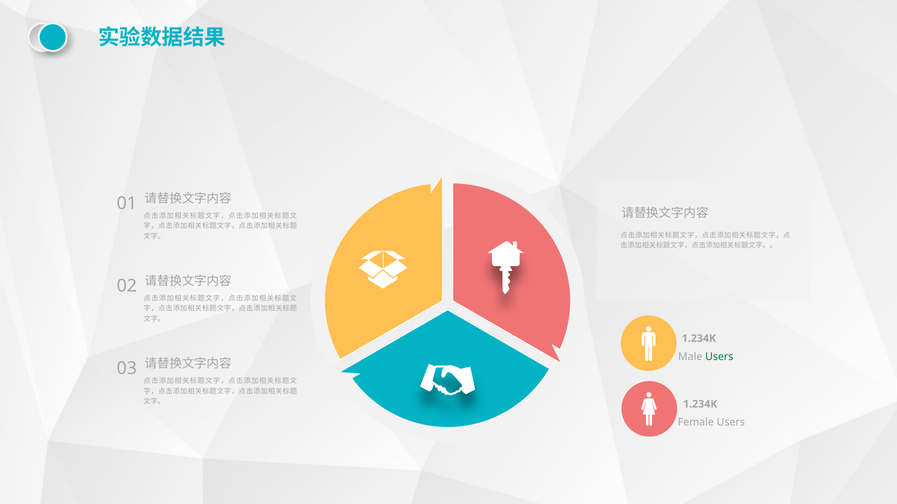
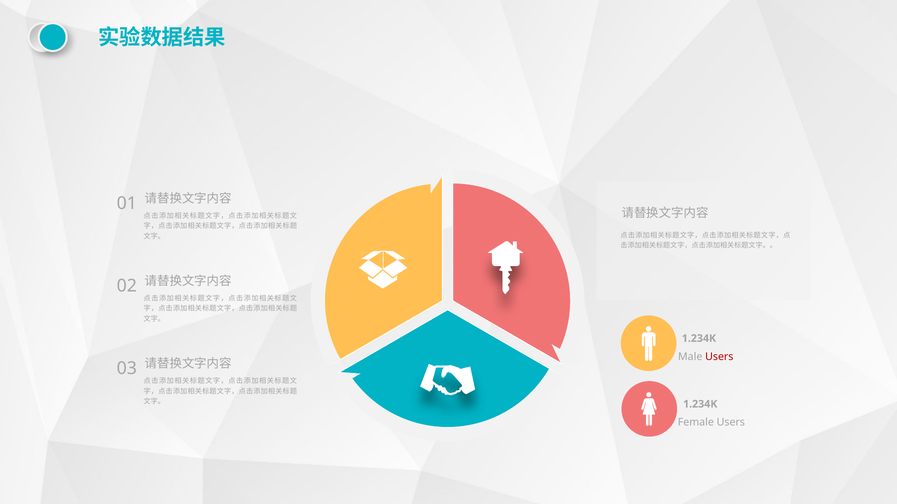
Users at (719, 357) colour: green -> red
